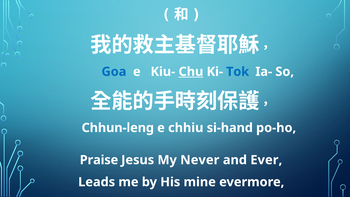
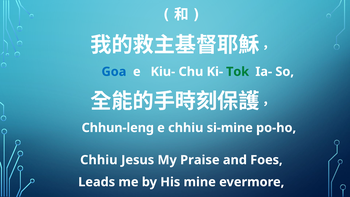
Chu underline: present -> none
Tok colour: blue -> green
si-hand: si-hand -> si-mine
Praise at (99, 160): Praise -> Chhiu
Never: Never -> Praise
Ever: Ever -> Foes
